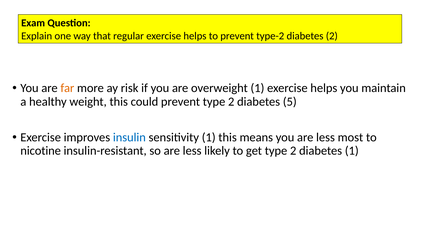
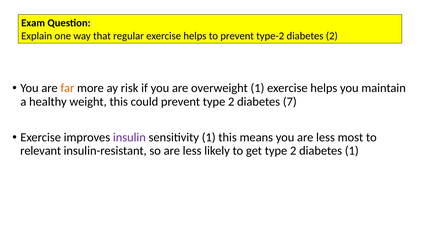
5: 5 -> 7
insulin colour: blue -> purple
nicotine: nicotine -> relevant
